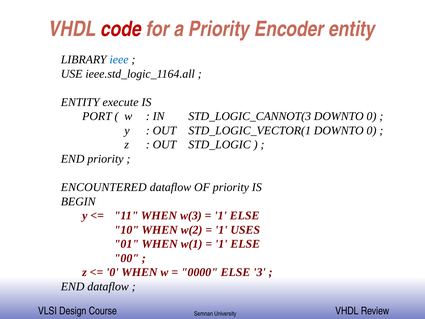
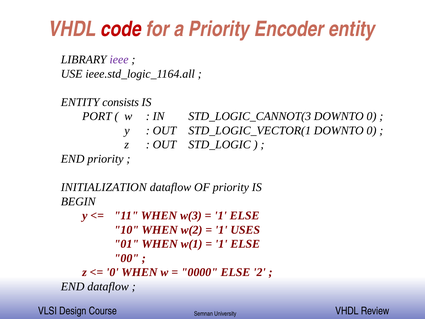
ieee colour: blue -> purple
execute: execute -> consists
ENCOUNTERED: ENCOUNTERED -> INITIALIZATION
3: 3 -> 2
